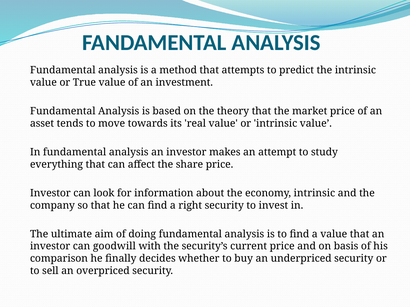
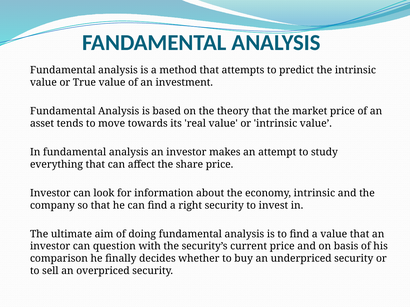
goodwill: goodwill -> question
